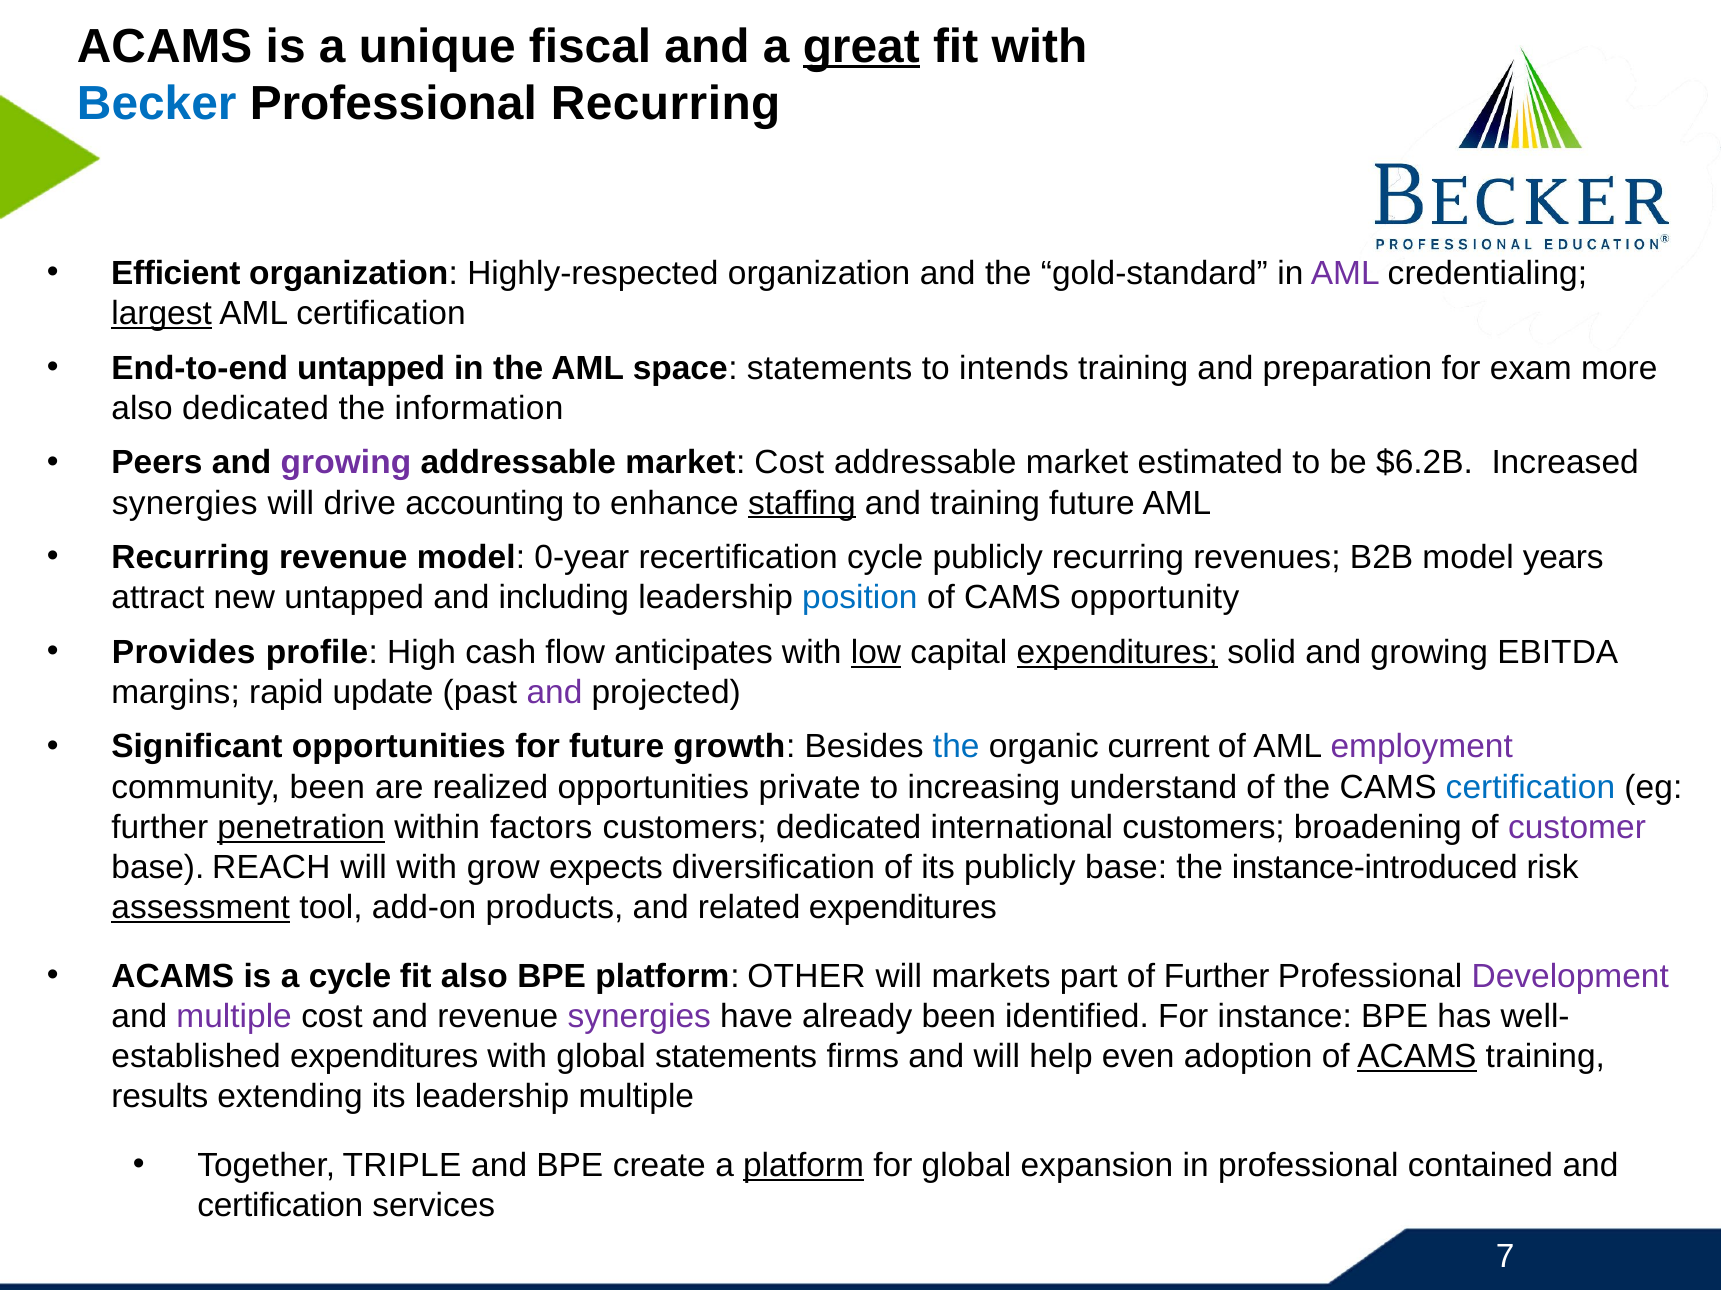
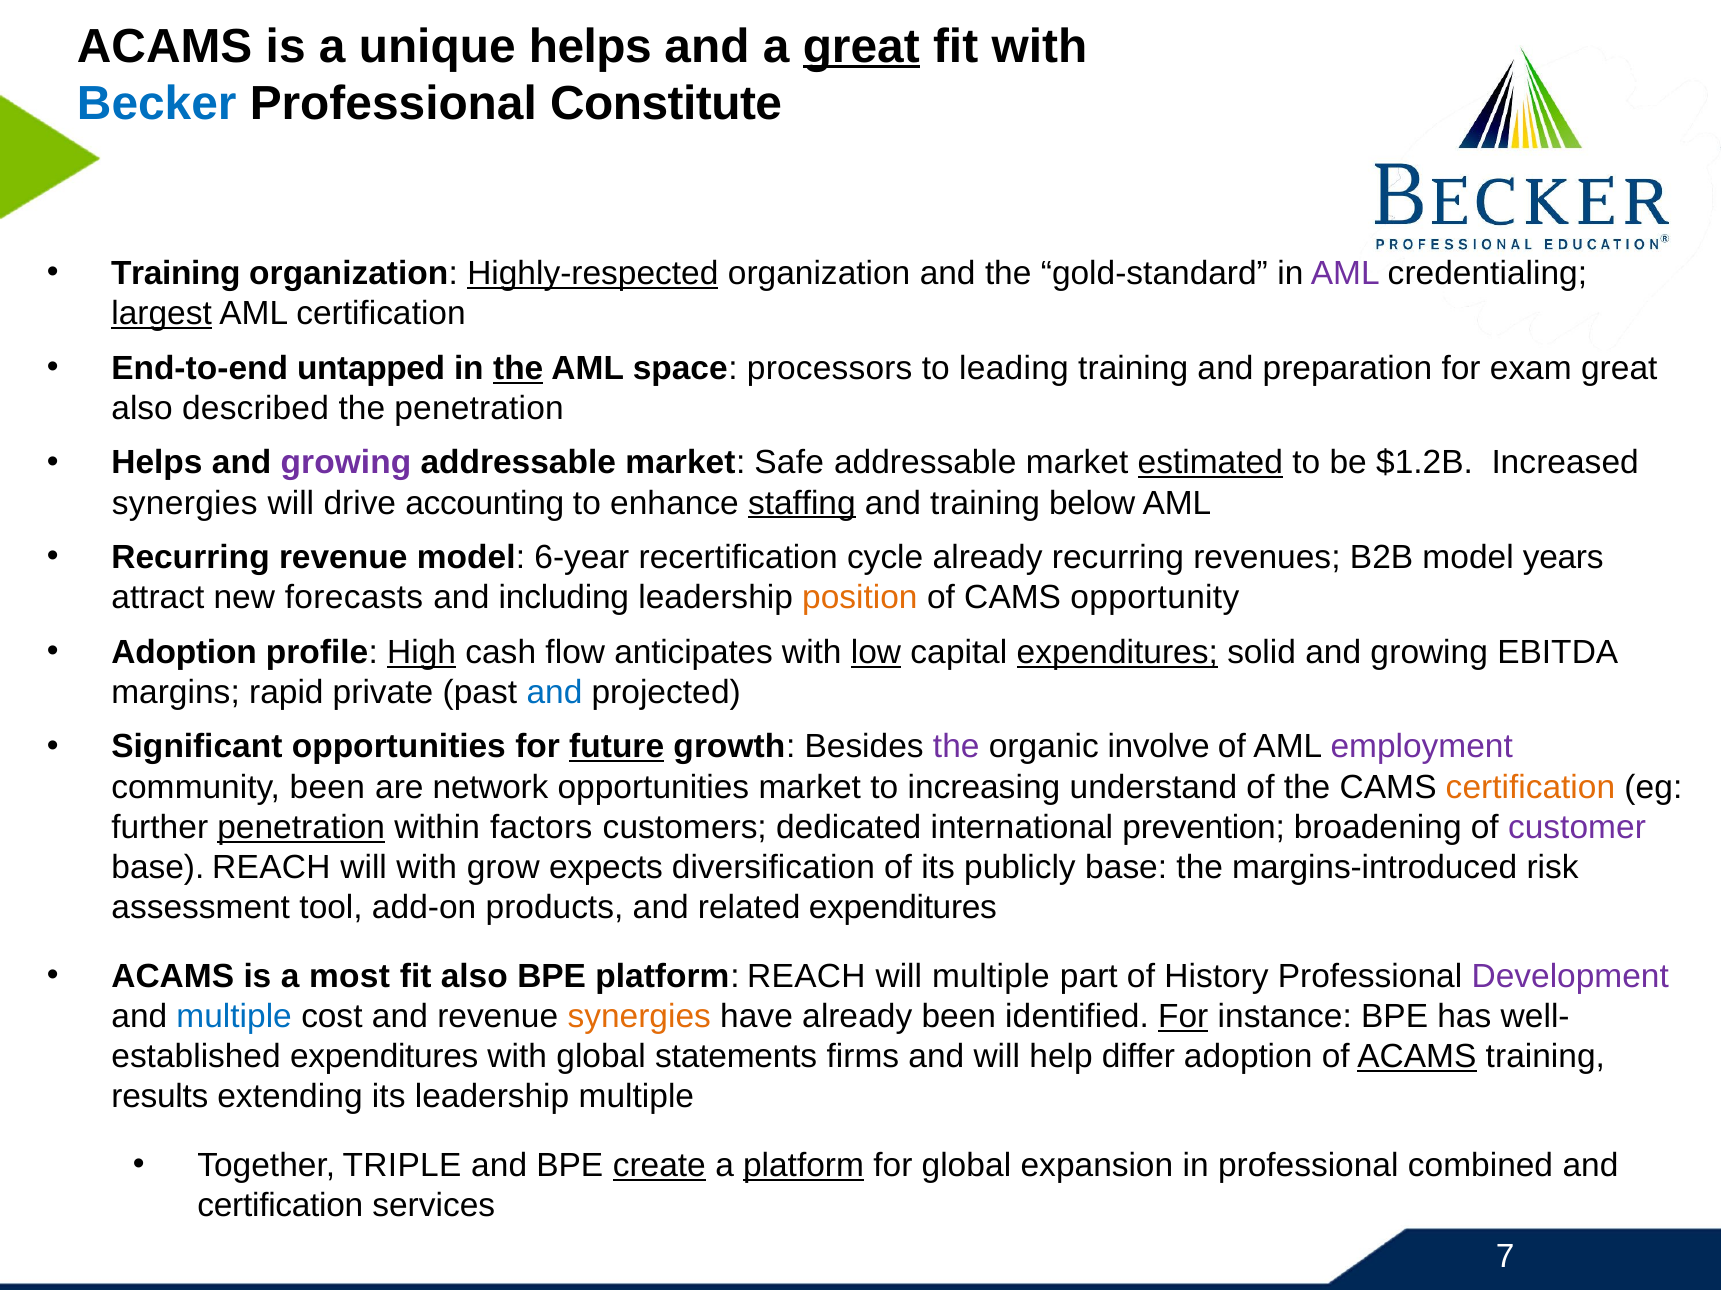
unique fiscal: fiscal -> helps
Professional Recurring: Recurring -> Constitute
Efficient at (176, 274): Efficient -> Training
Highly-respected underline: none -> present
the at (518, 368) underline: none -> present
space statements: statements -> processors
intends: intends -> leading
exam more: more -> great
also dedicated: dedicated -> described
the information: information -> penetration
Peers at (157, 463): Peers -> Helps
market Cost: Cost -> Safe
estimated underline: none -> present
$6.2B: $6.2B -> $1.2B
training future: future -> below
0-year: 0-year -> 6-year
cycle publicly: publicly -> already
new untapped: untapped -> forecasts
position colour: blue -> orange
Provides at (184, 653): Provides -> Adoption
High underline: none -> present
update: update -> private
and at (555, 693) colour: purple -> blue
future at (617, 747) underline: none -> present
the at (956, 747) colour: blue -> purple
current: current -> involve
realized: realized -> network
opportunities private: private -> market
certification at (1530, 787) colour: blue -> orange
international customers: customers -> prevention
instance-introduced: instance-introduced -> margins-introduced
assessment underline: present -> none
a cycle: cycle -> most
platform OTHER: OTHER -> REACH
will markets: markets -> multiple
of Further: Further -> History
multiple at (234, 1017) colour: purple -> blue
synergies at (639, 1017) colour: purple -> orange
For at (1183, 1017) underline: none -> present
even: even -> differ
create underline: none -> present
contained: contained -> combined
